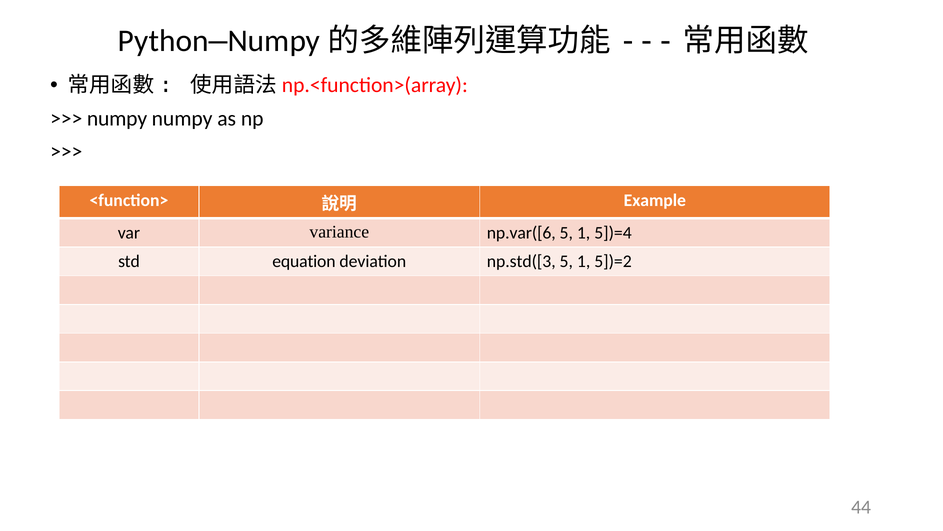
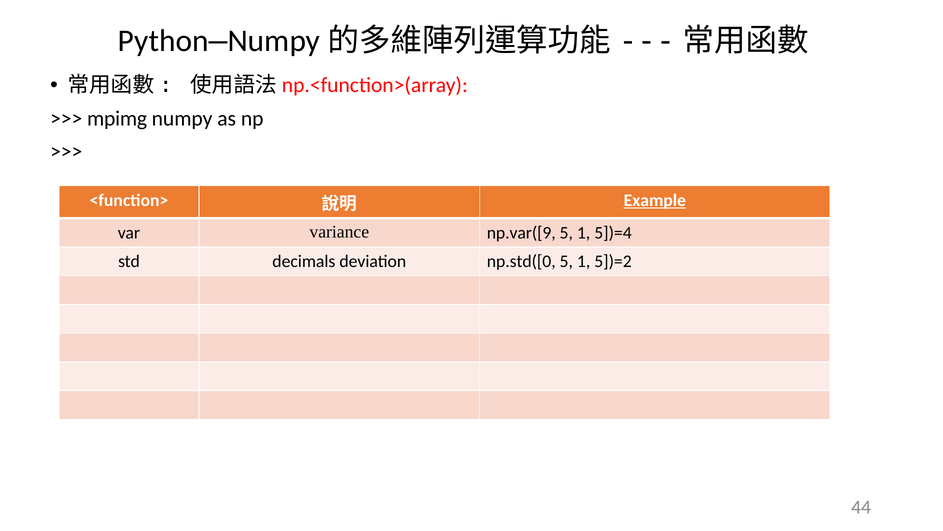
numpy at (117, 118): numpy -> mpimg
Example underline: none -> present
np.var([6: np.var([6 -> np.var([9
equation: equation -> decimals
np.std([3: np.std([3 -> np.std([0
